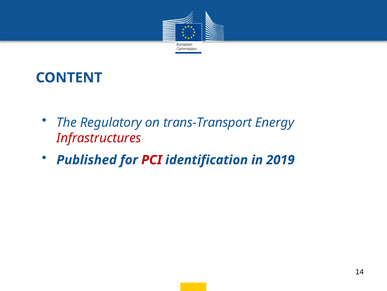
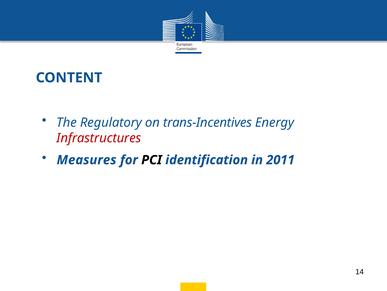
trans-Transport: trans-Transport -> trans-Incentives
Published: Published -> Measures
PCI colour: red -> black
2019: 2019 -> 2011
